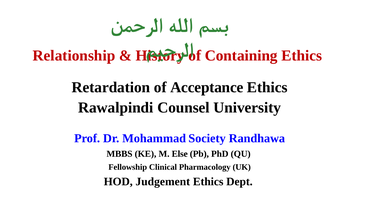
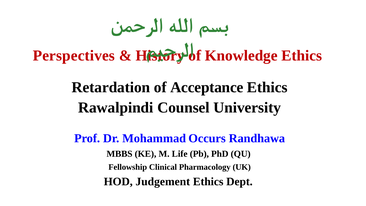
Relationship: Relationship -> Perspectives
Containing: Containing -> Knowledge
Society: Society -> Occurs
Else: Else -> Life
